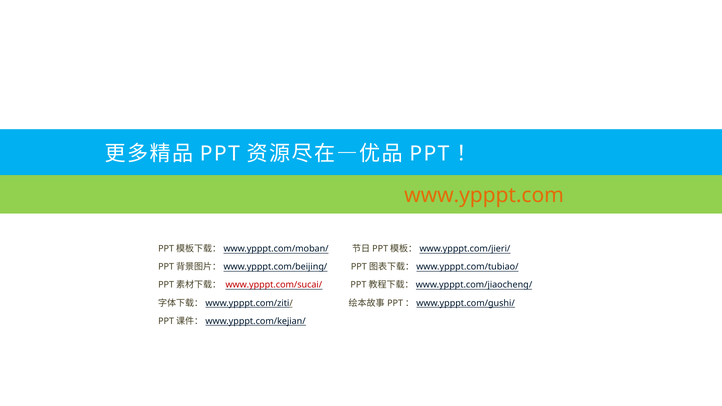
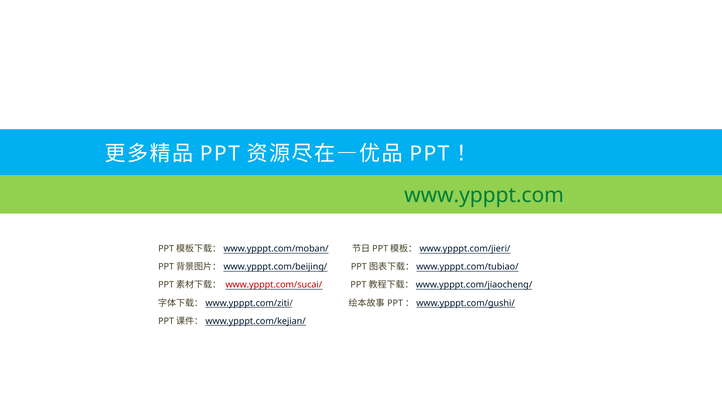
www.ypppt.com colour: orange -> green
